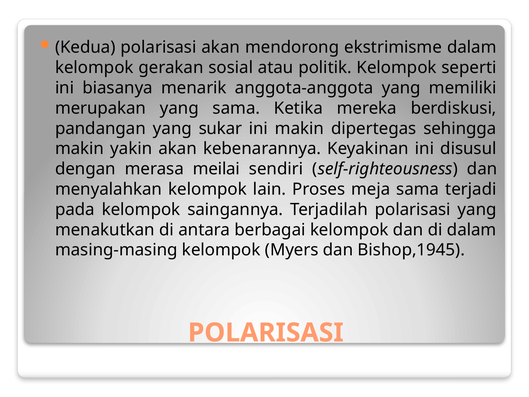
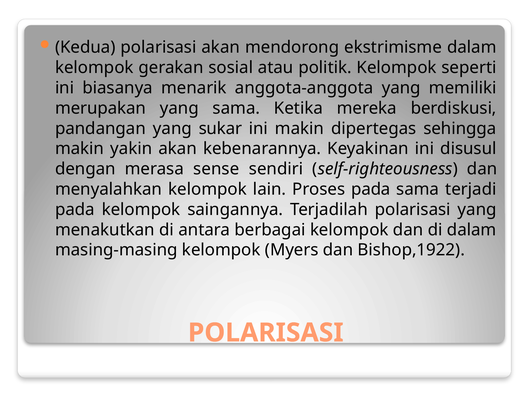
meilai: meilai -> sense
Proses meja: meja -> pada
Bishop,1945: Bishop,1945 -> Bishop,1922
